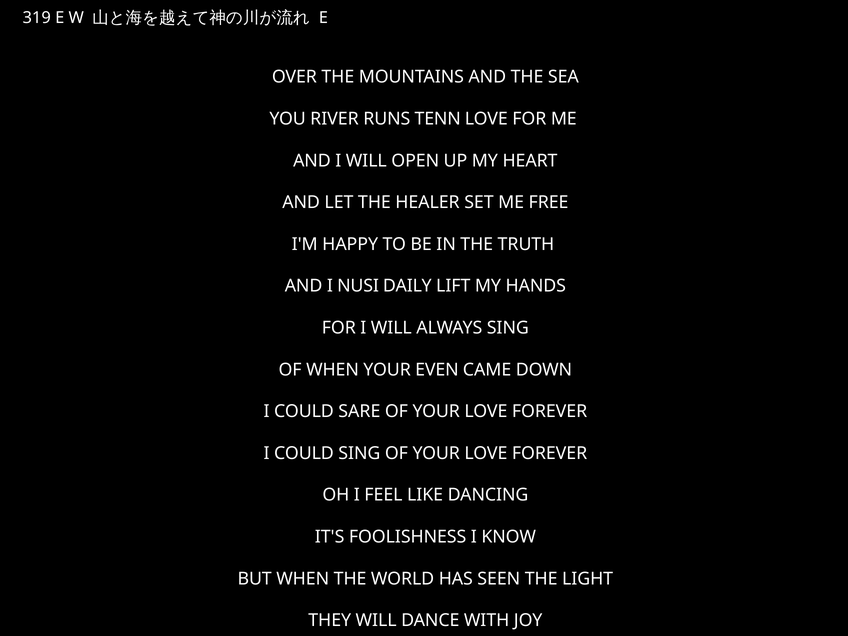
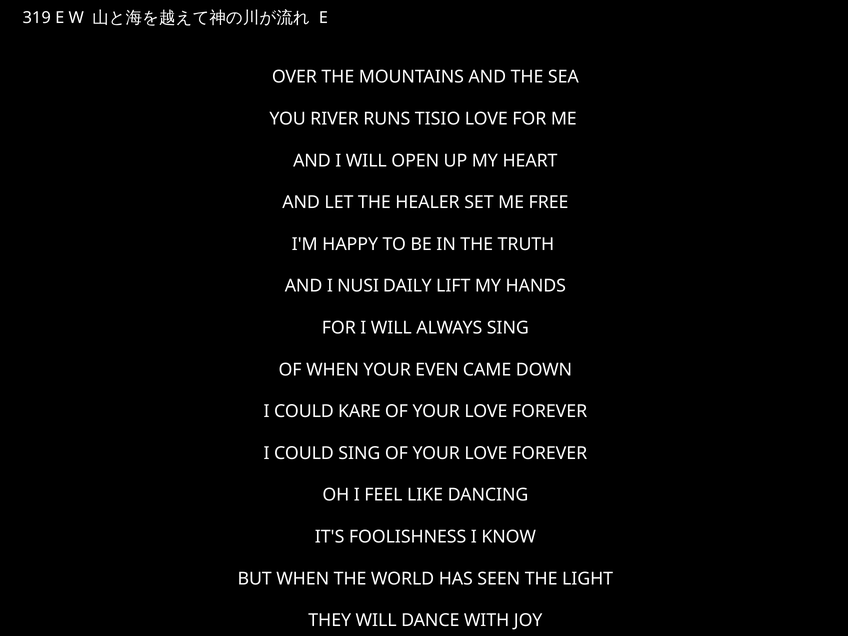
TENN: TENN -> TISIO
SARE: SARE -> KARE
